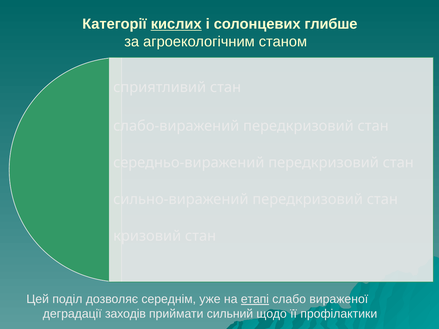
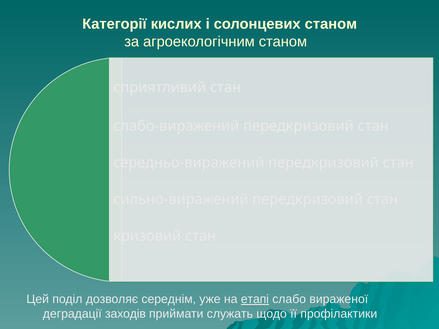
кислих underline: present -> none
солонцевих глибше: глибше -> станом
сильний: сильний -> служать
